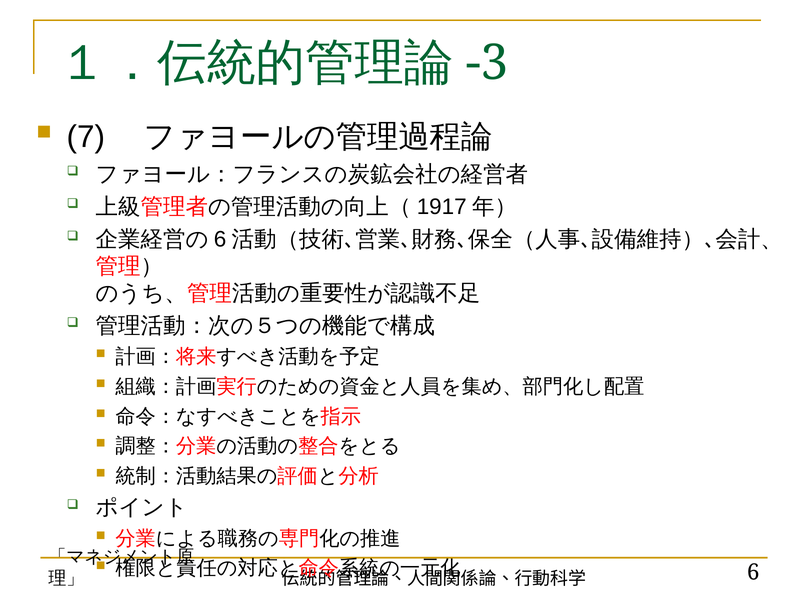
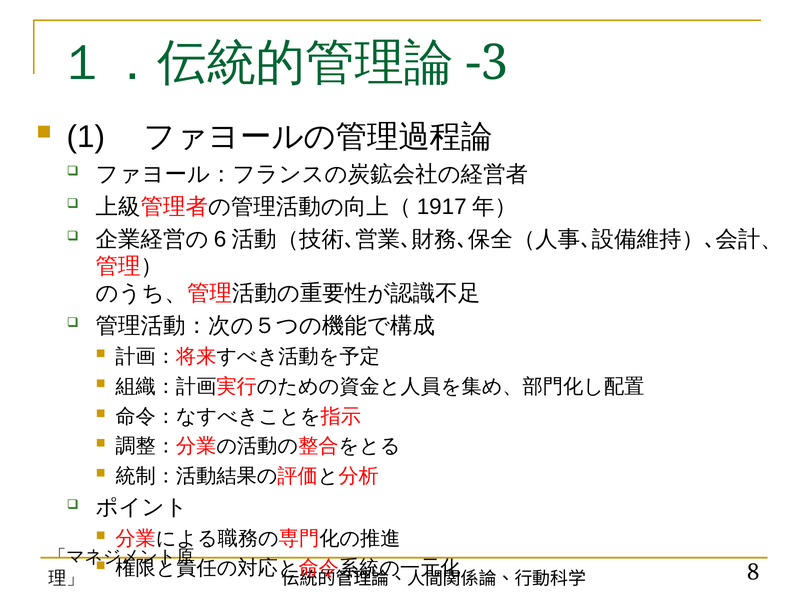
7: 7 -> 1
6: 6 -> 8
